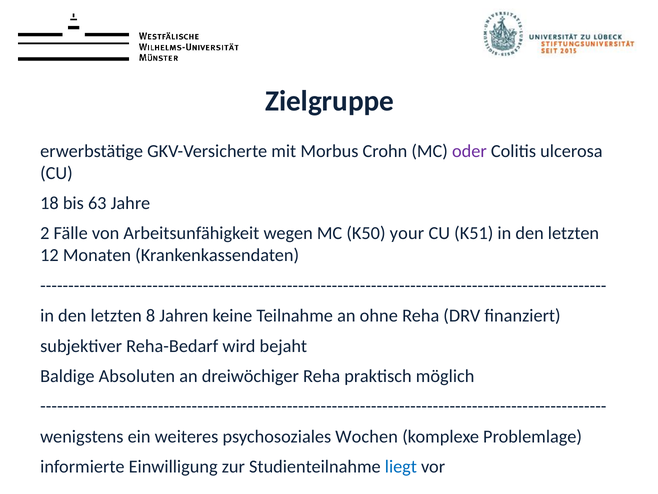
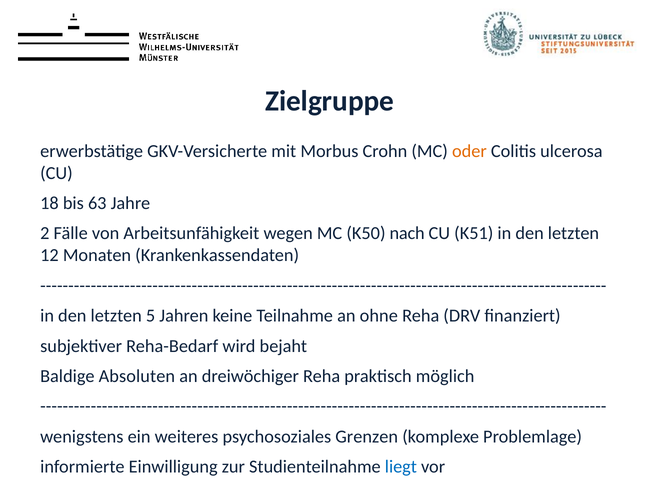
oder colour: purple -> orange
your: your -> nach
8: 8 -> 5
Wochen: Wochen -> Grenzen
